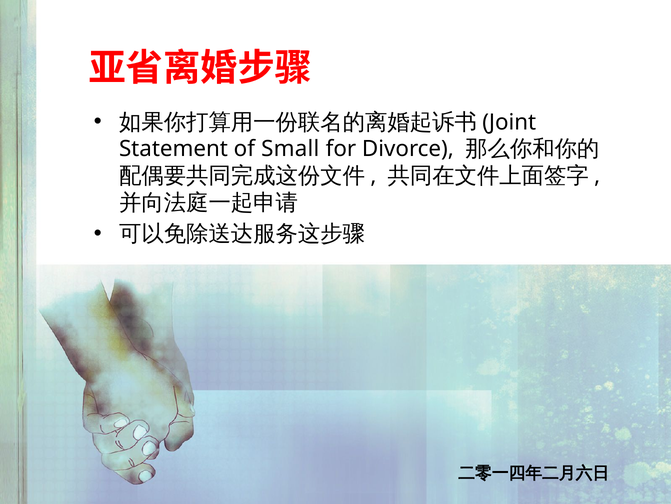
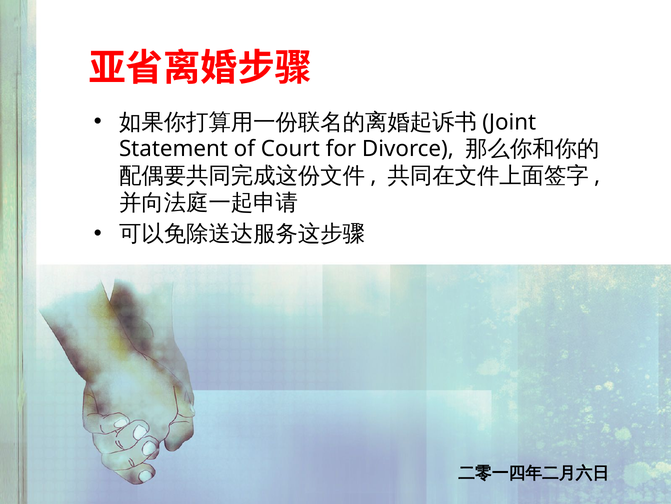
Small: Small -> Court
